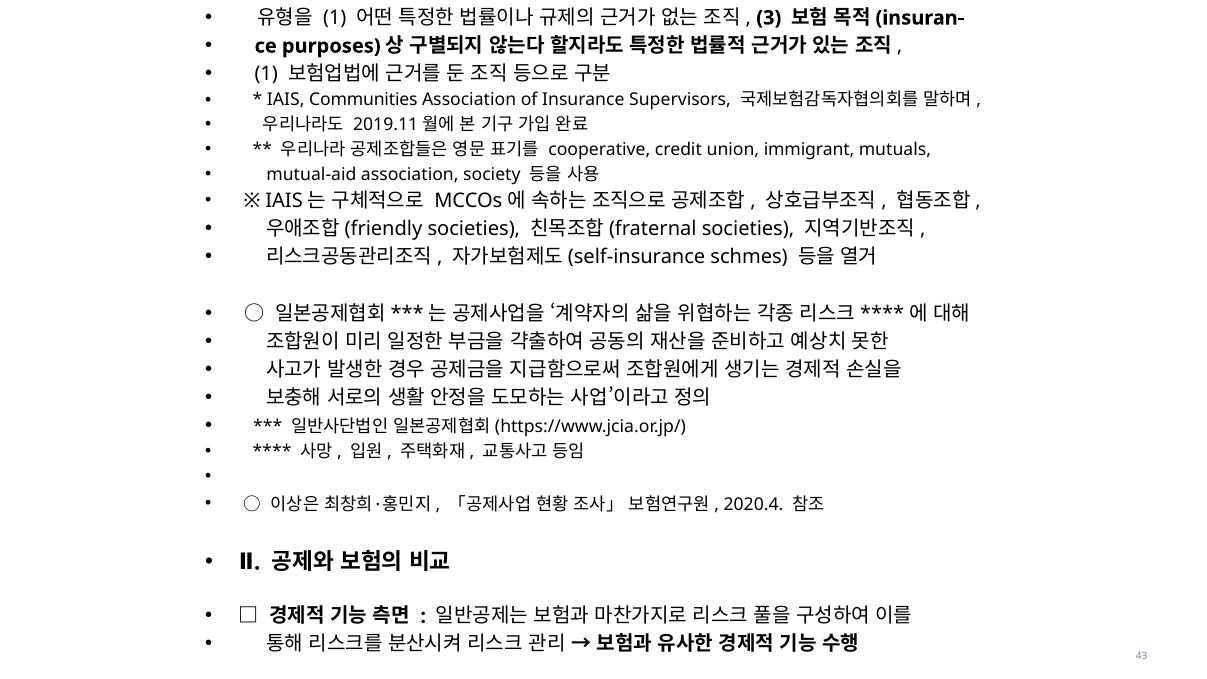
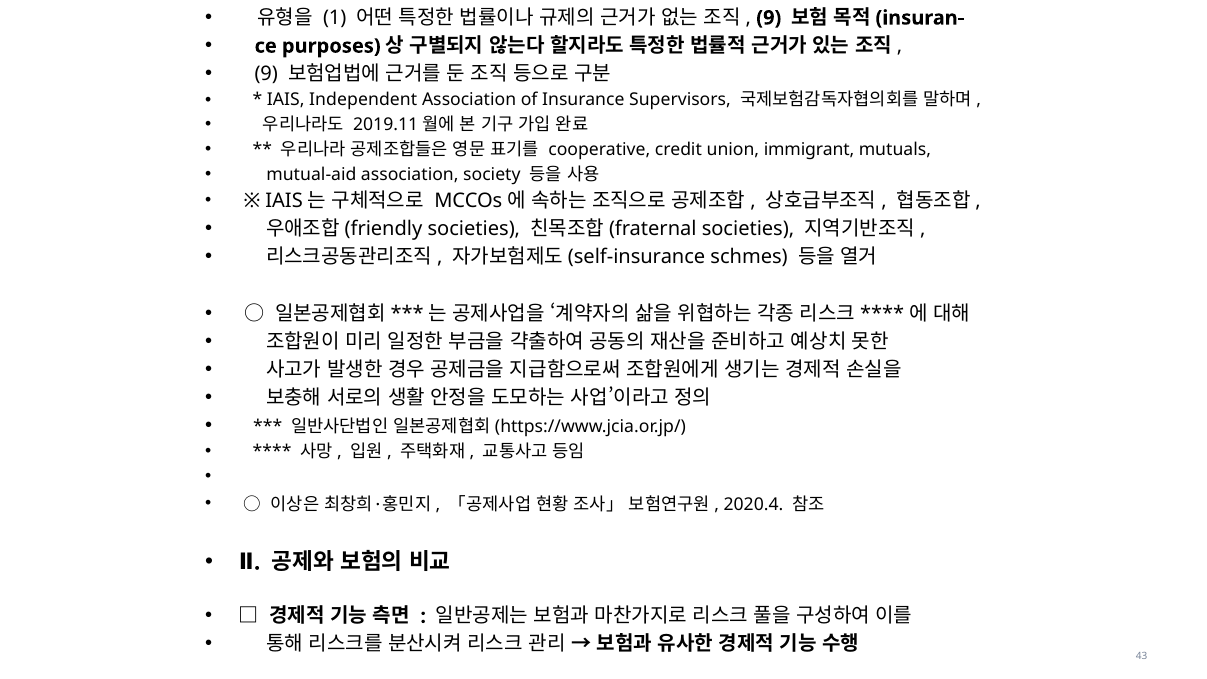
3 at (769, 18): 3 -> 9
1 at (266, 74): 1 -> 9
Communities: Communities -> Independent
